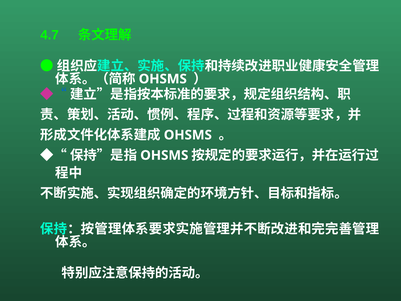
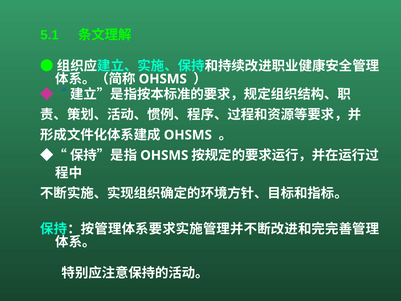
4.7: 4.7 -> 5.1
